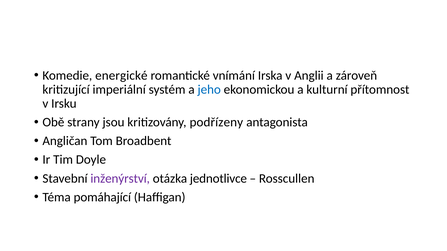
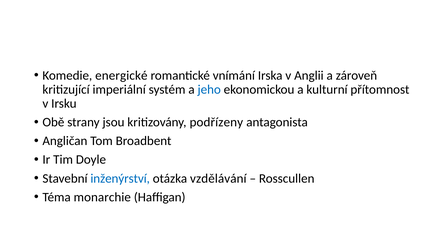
inženýrství colour: purple -> blue
jednotlivce: jednotlivce -> vzdělávání
pomáhající: pomáhající -> monarchie
